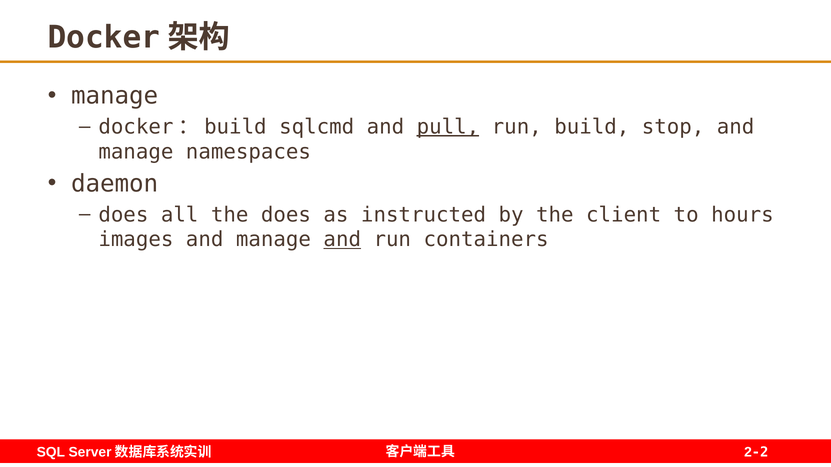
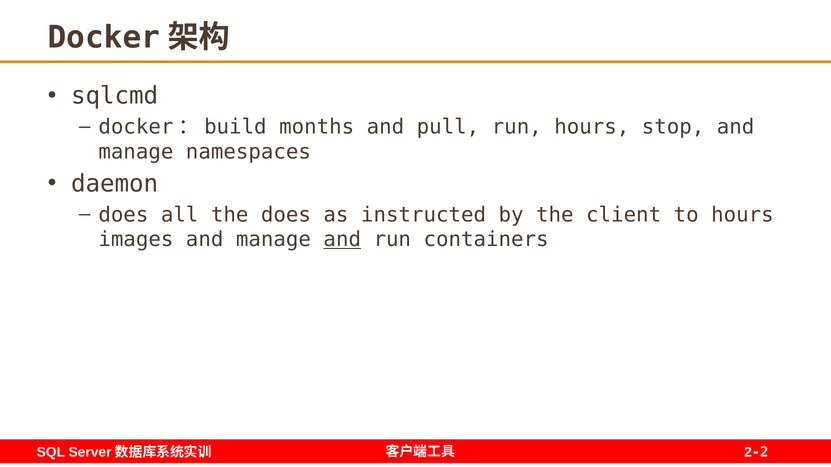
manage at (115, 96): manage -> sqlcmd
sqlcmd: sqlcmd -> months
pull underline: present -> none
run build: build -> hours
